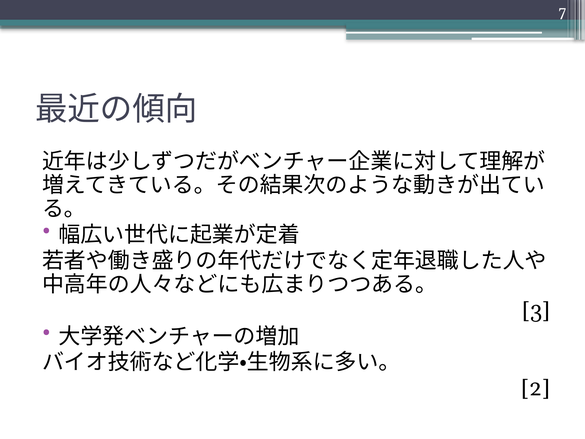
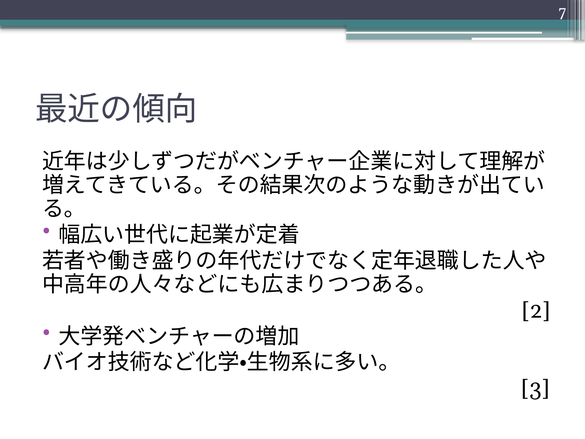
3: 3 -> 2
2: 2 -> 3
